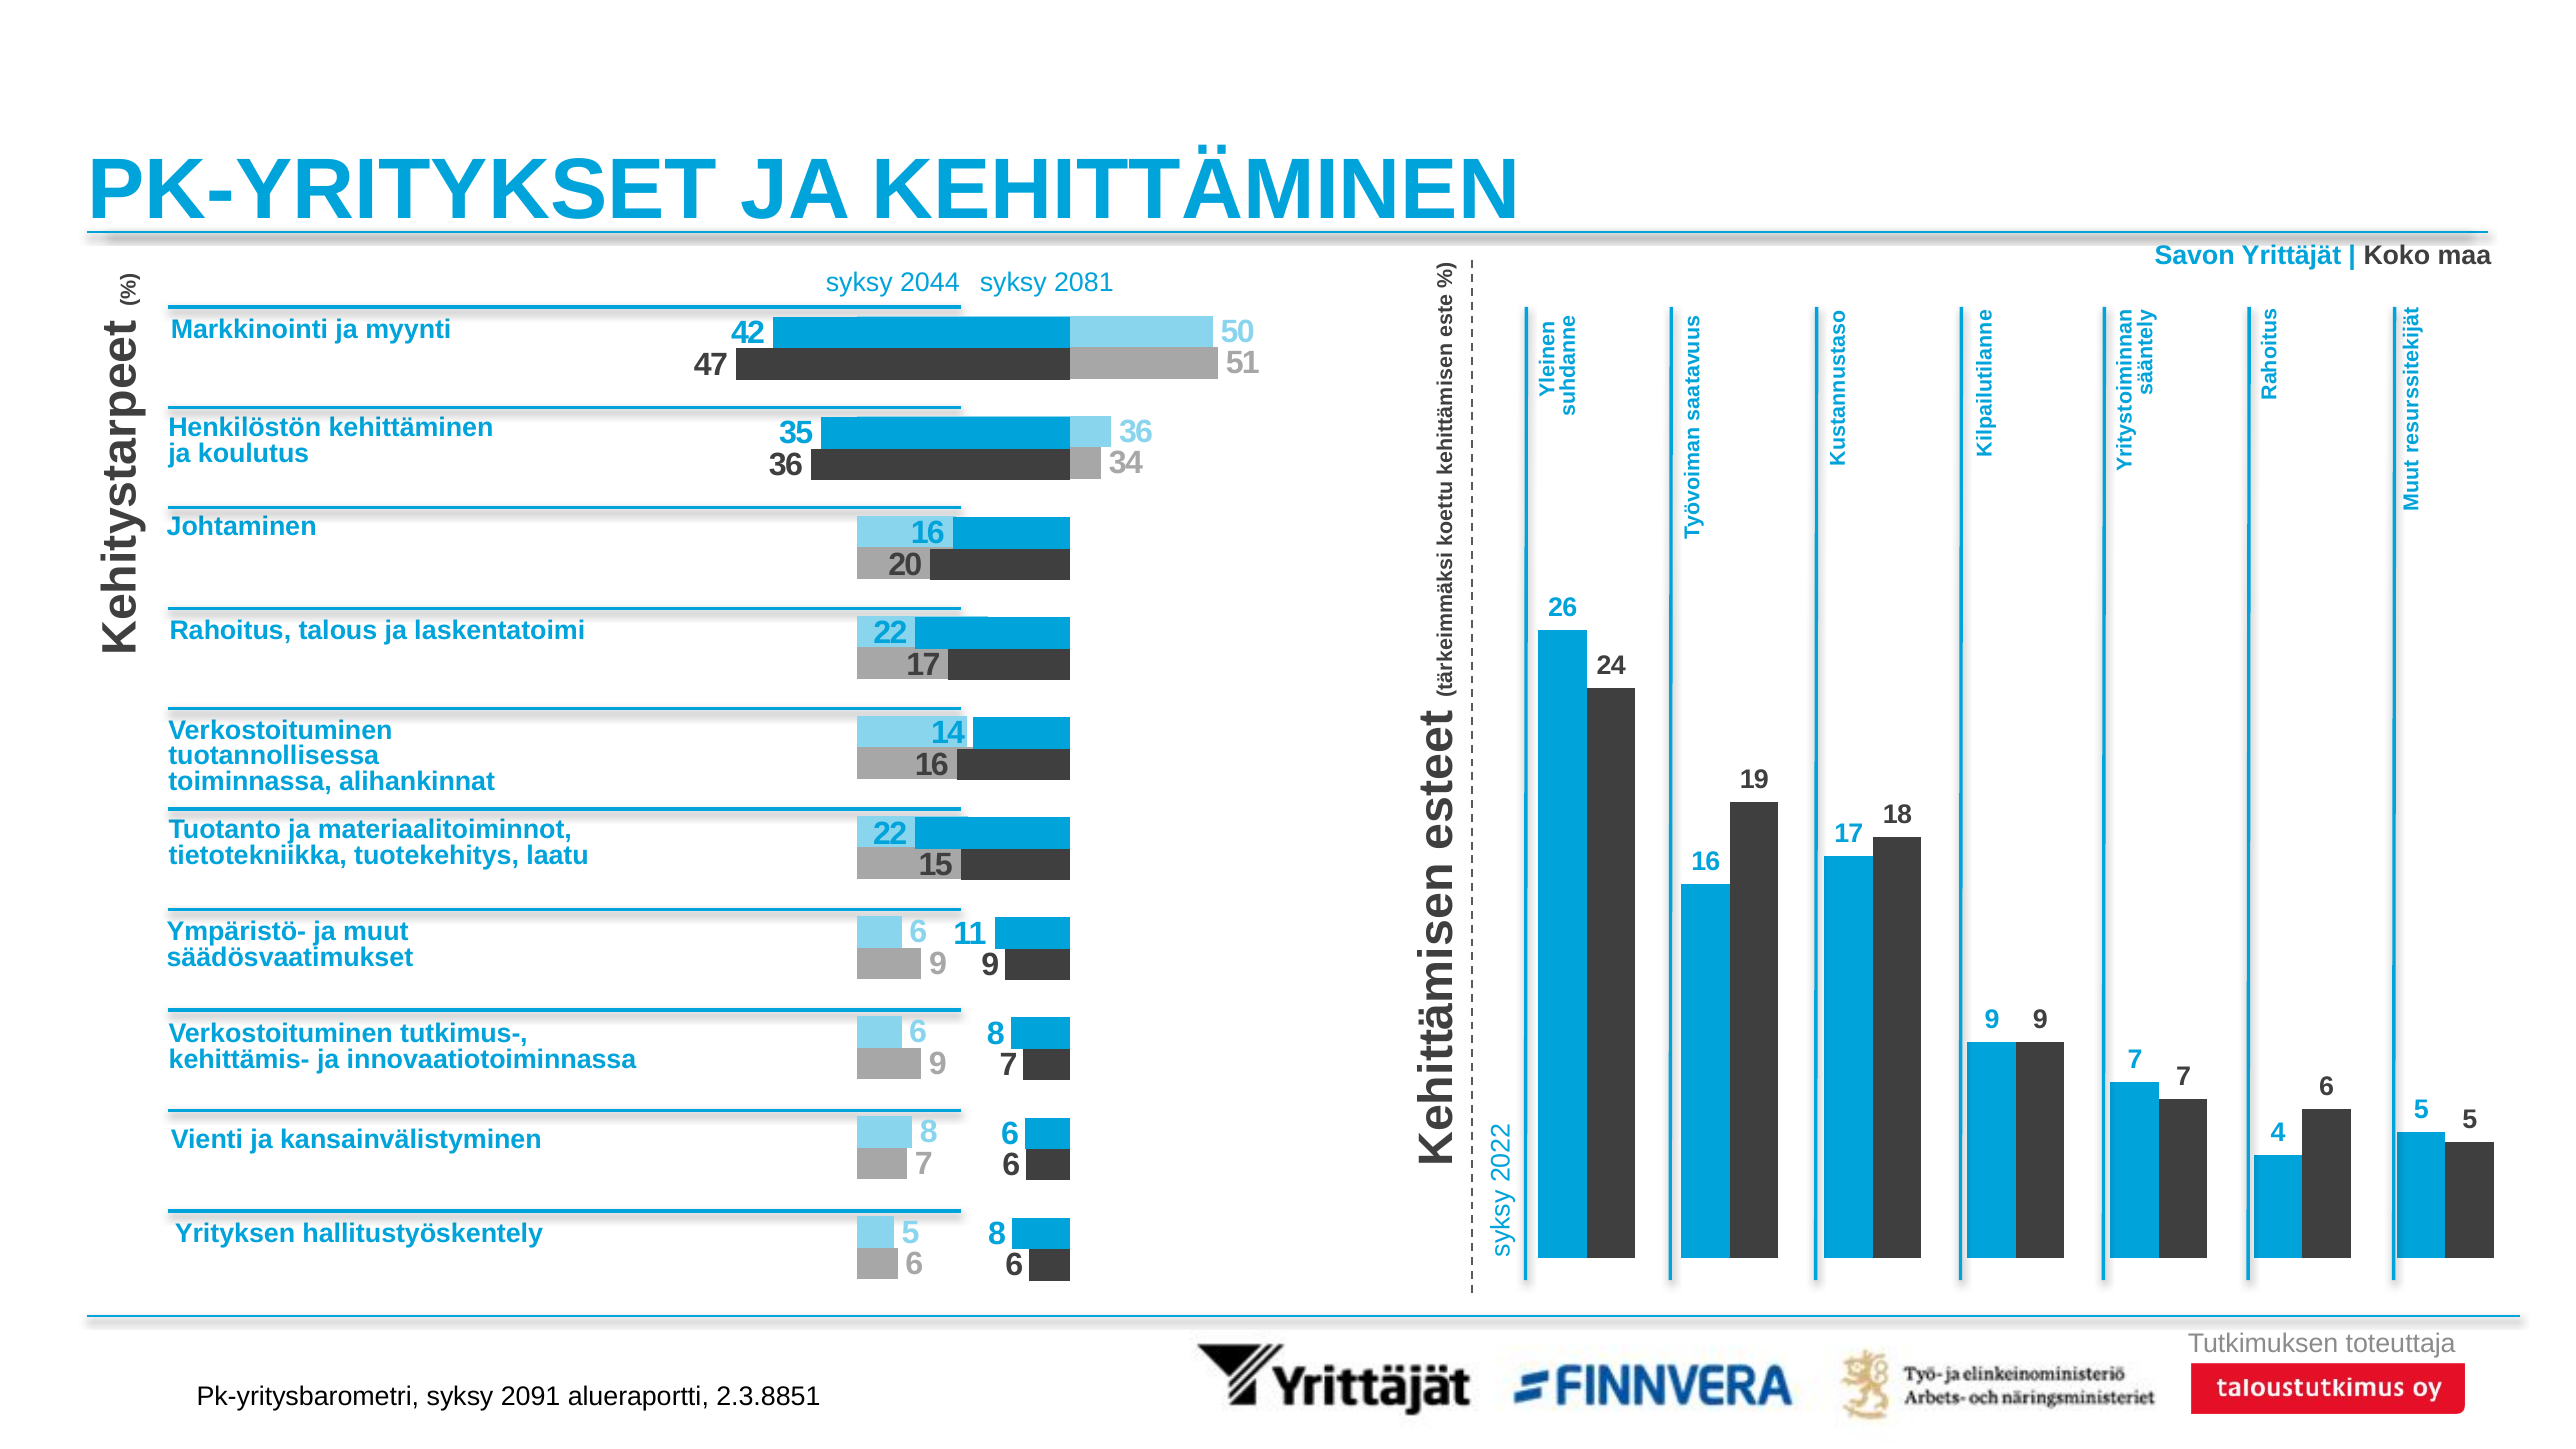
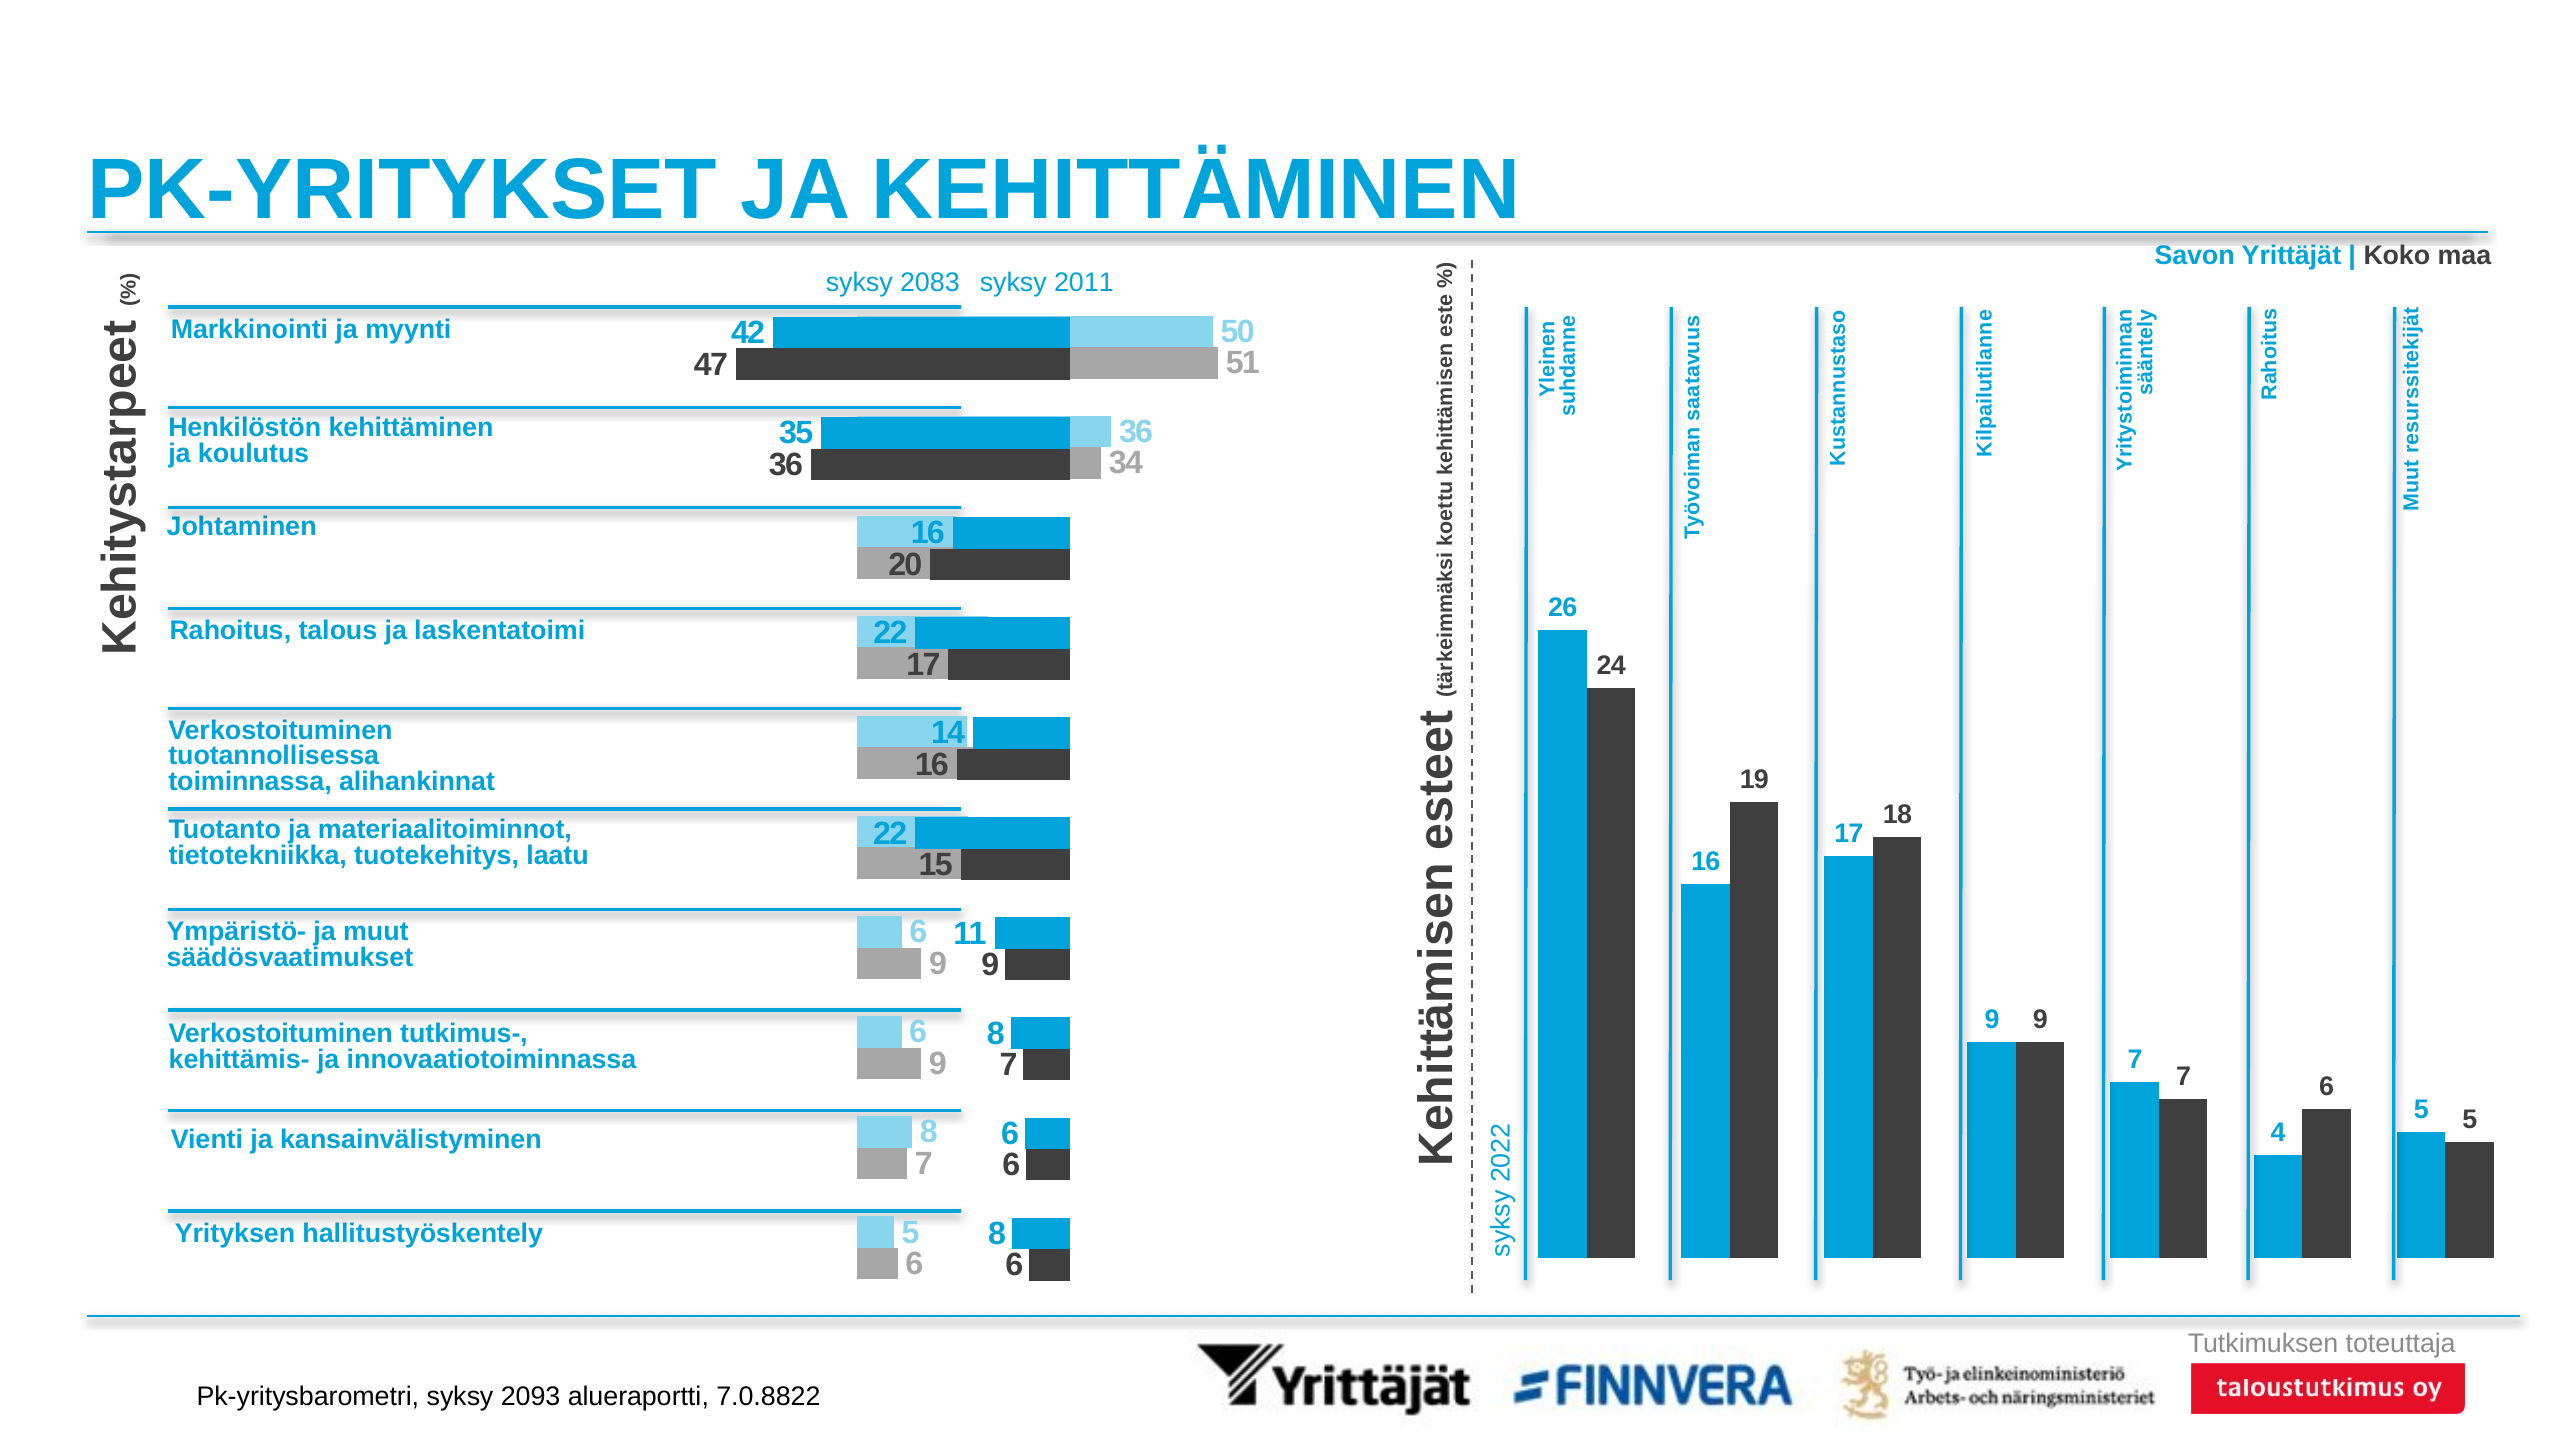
2044: 2044 -> 2083
2081: 2081 -> 2011
2091: 2091 -> 2093
2.3.8851: 2.3.8851 -> 7.0.8822
